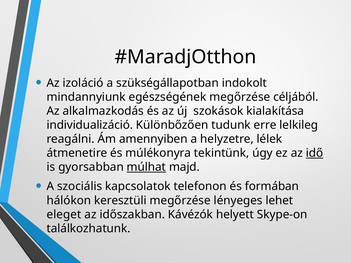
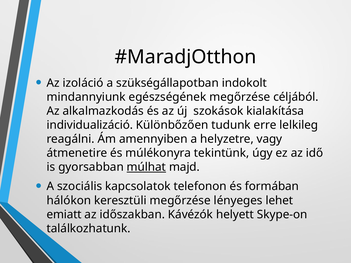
lélek: lélek -> vagy
idő underline: present -> none
eleget: eleget -> emiatt
